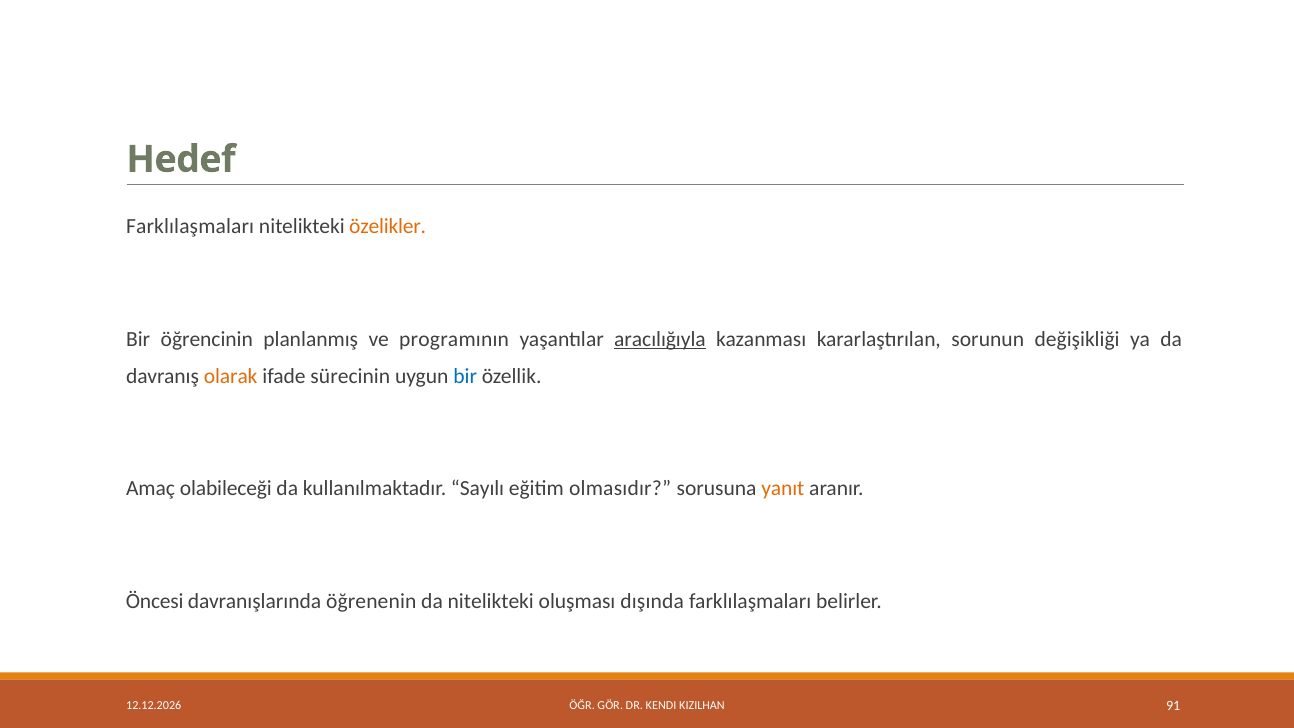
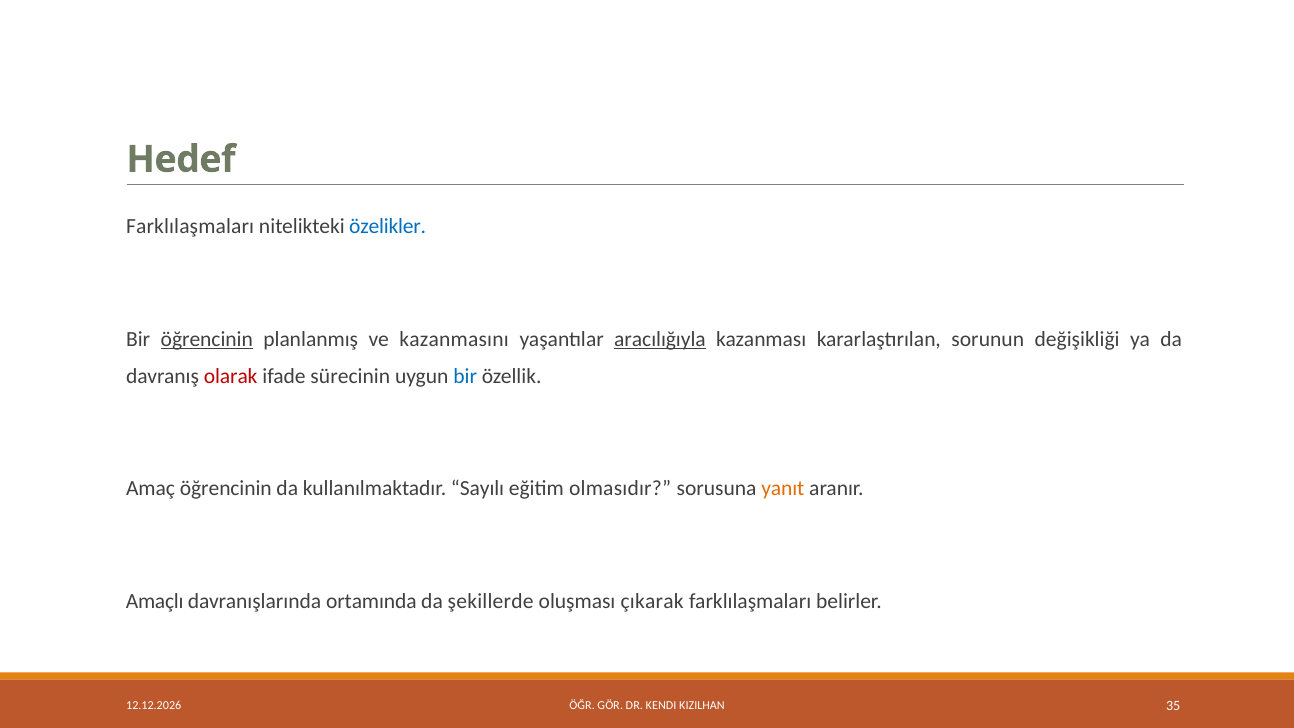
özelikler colour: orange -> blue
öğrencinin at (207, 339) underline: none -> present
programının: programının -> kazanmasını
olarak colour: orange -> red
Amaç olabileceği: olabileceği -> öğrencinin
Öncesi: Öncesi -> Amaçlı
öğrenenin: öğrenenin -> ortamında
da nitelikteki: nitelikteki -> şekillerde
dışında: dışında -> çıkarak
91: 91 -> 35
